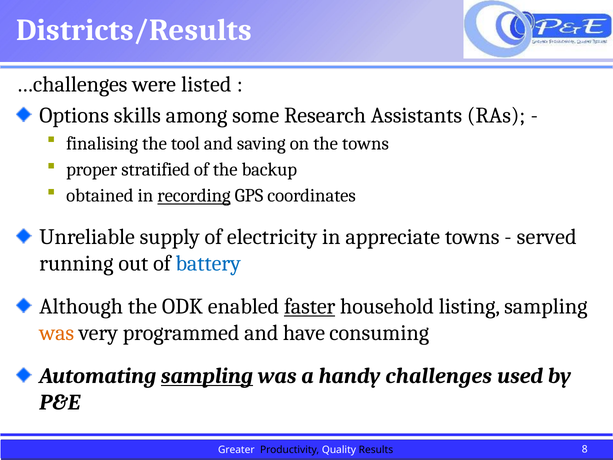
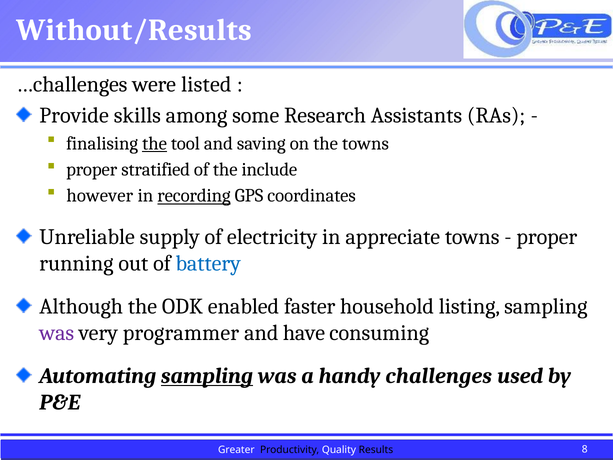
Districts/Results: Districts/Results -> Without/Results
Options: Options -> Provide
the at (155, 143) underline: none -> present
backup: backup -> include
obtained: obtained -> however
served at (547, 237): served -> proper
faster underline: present -> none
was at (57, 333) colour: orange -> purple
programmed: programmed -> programmer
